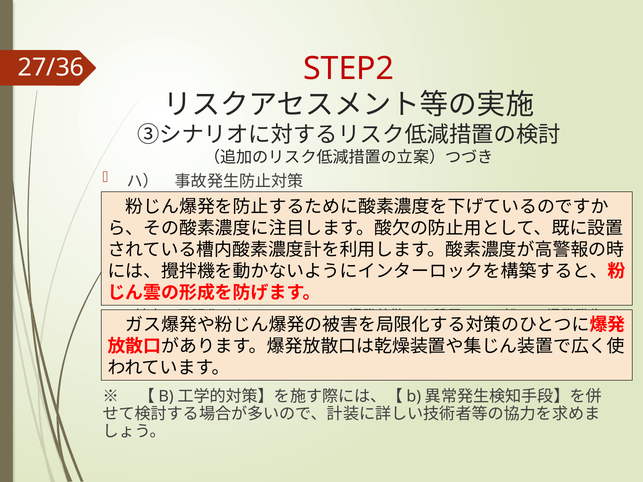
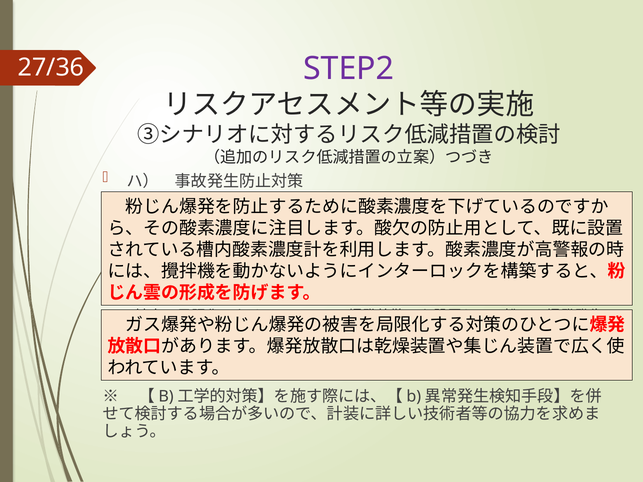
STEP2 colour: red -> purple
